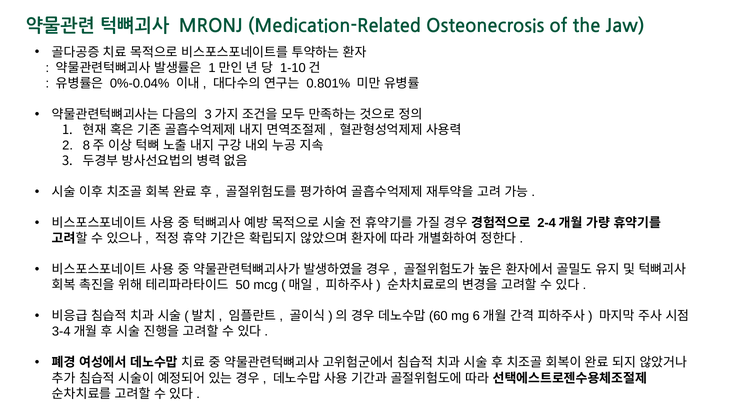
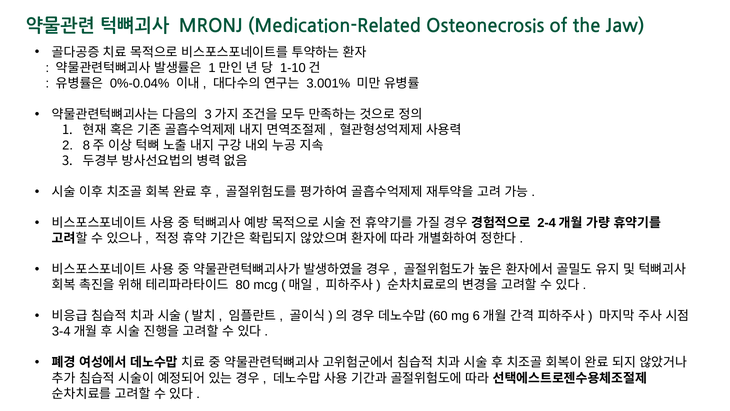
0.801%: 0.801% -> 3.001%
50: 50 -> 80
